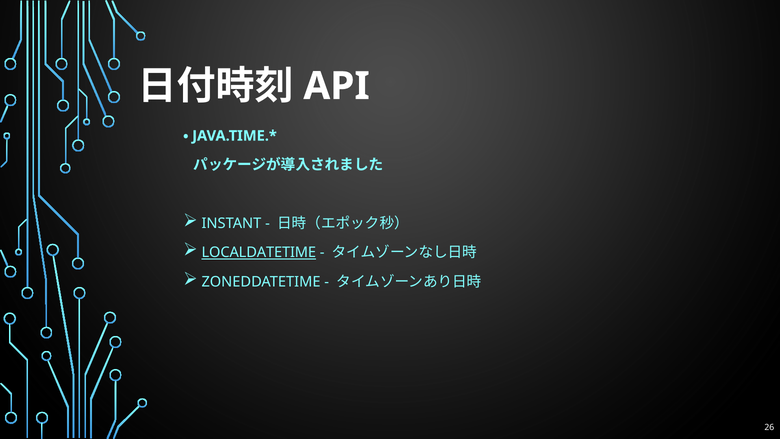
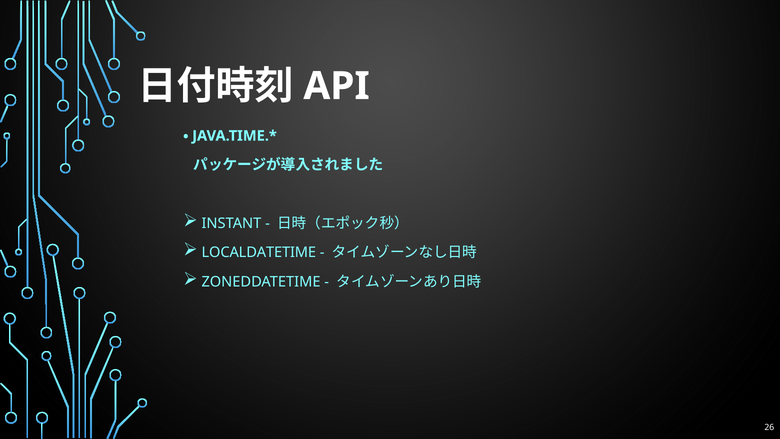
LOCALDATETIME underline: present -> none
